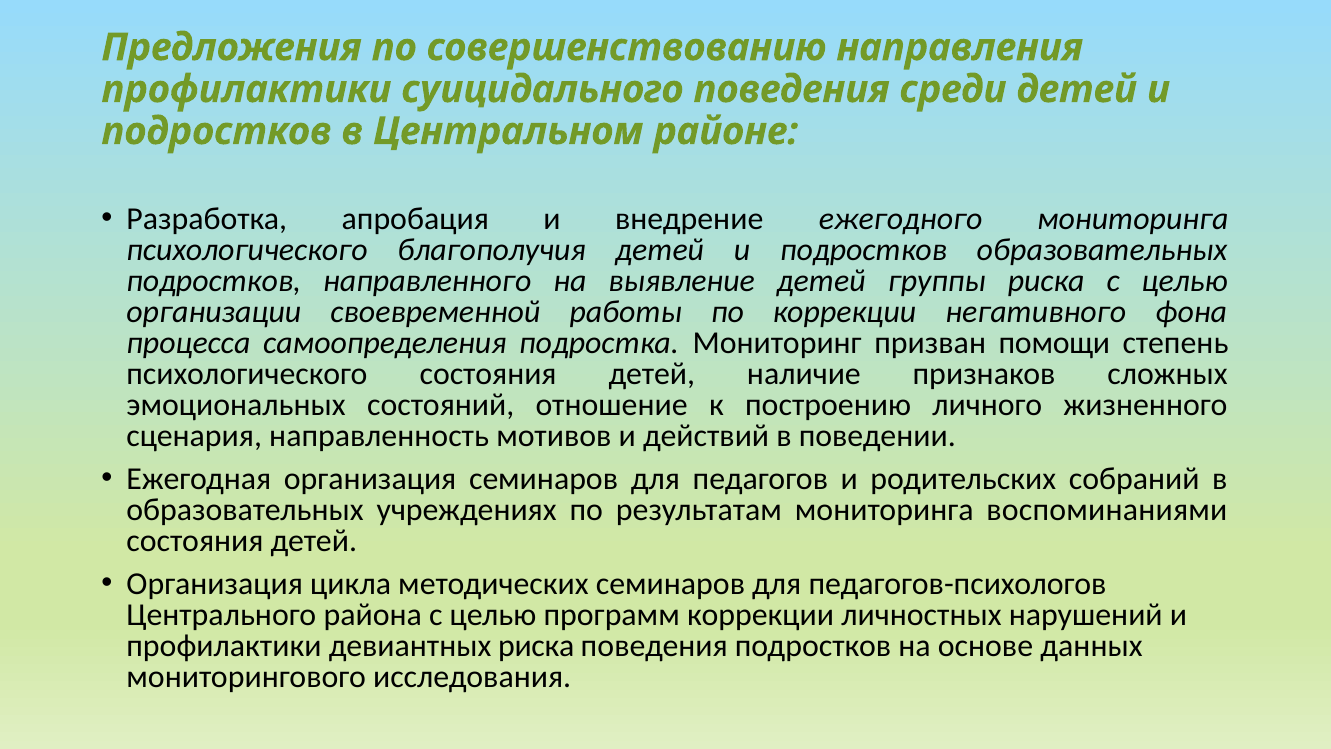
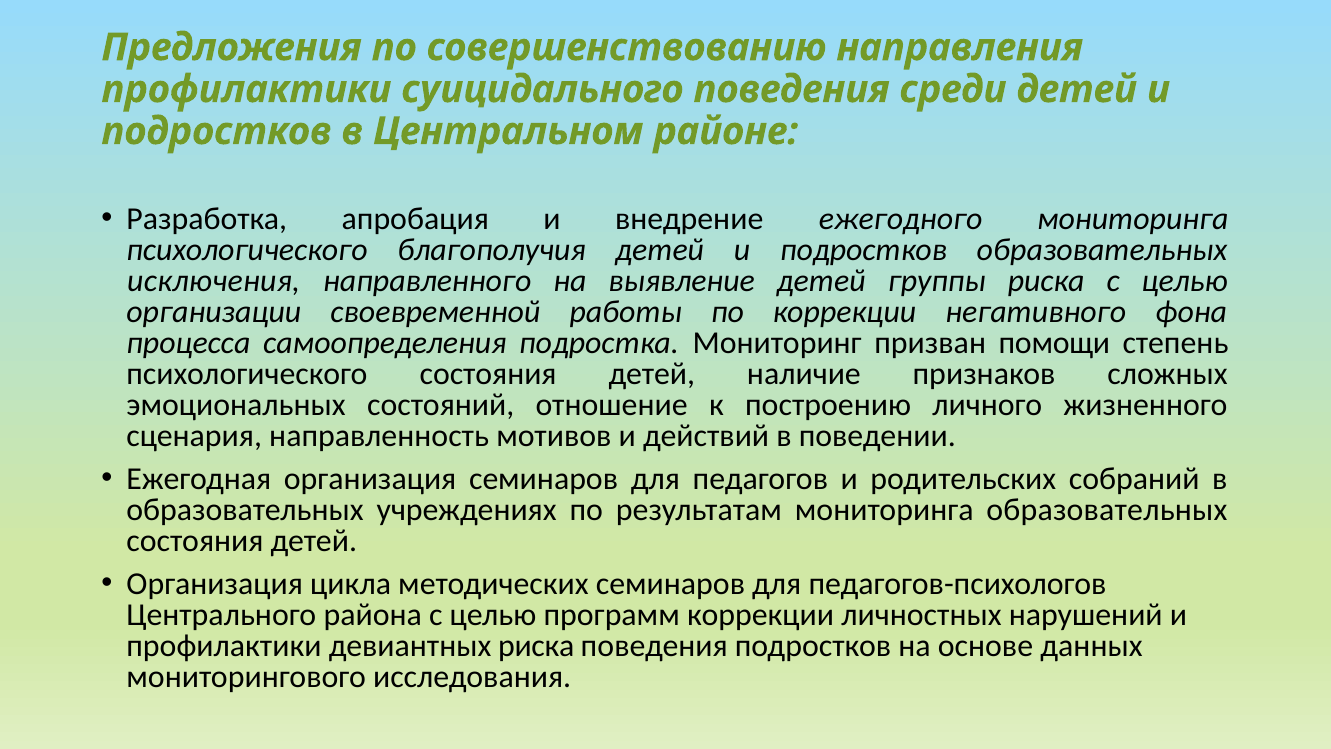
подростков at (214, 281): подростков -> исключения
мониторинга воспоминаниями: воспоминаниями -> образовательных
